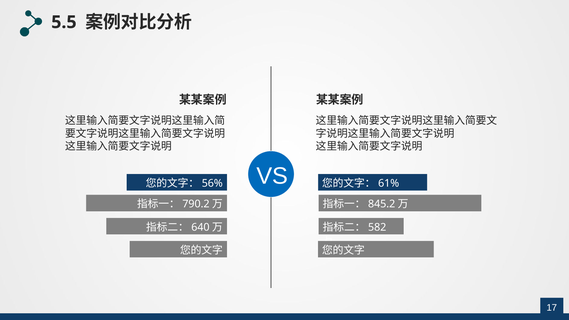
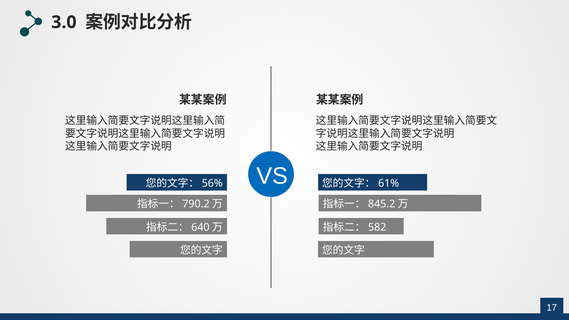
5.5: 5.5 -> 3.0
